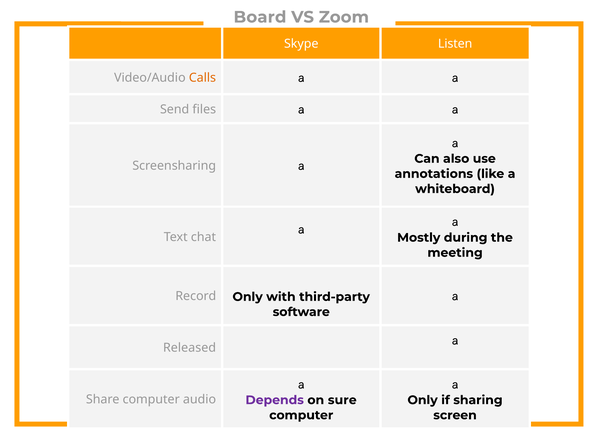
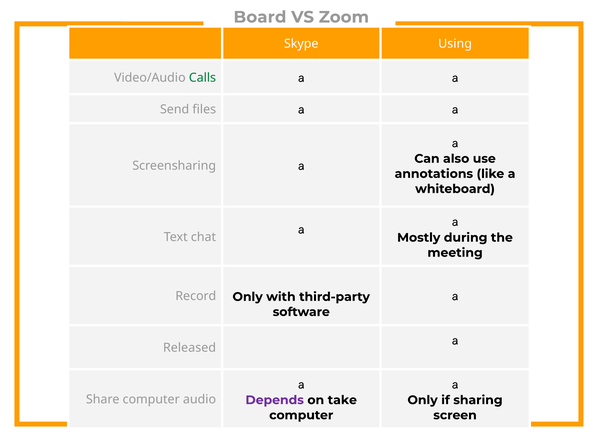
Listen: Listen -> Using
Calls colour: orange -> green
sure: sure -> take
